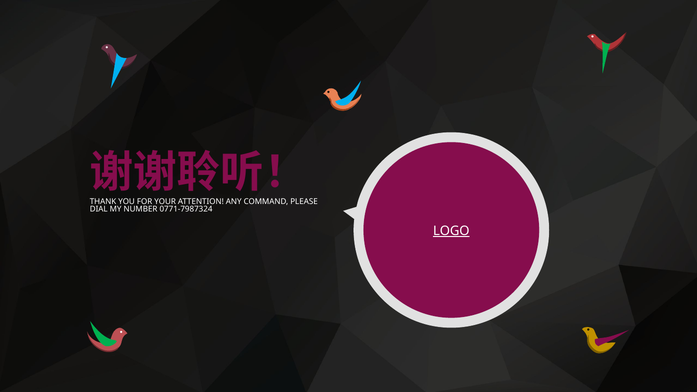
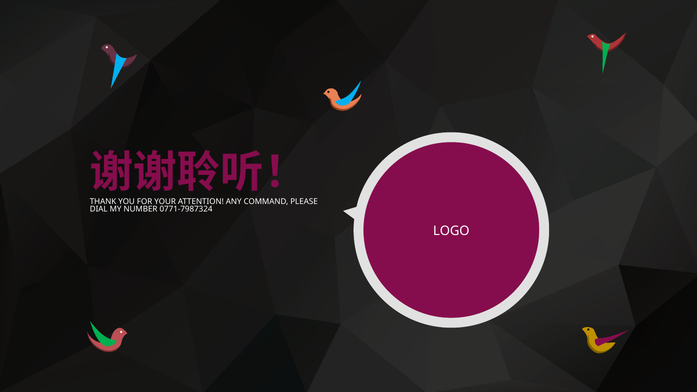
LOGO underline: present -> none
